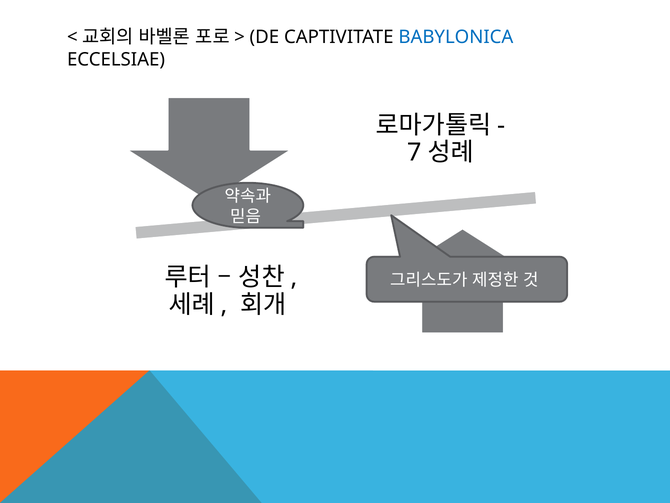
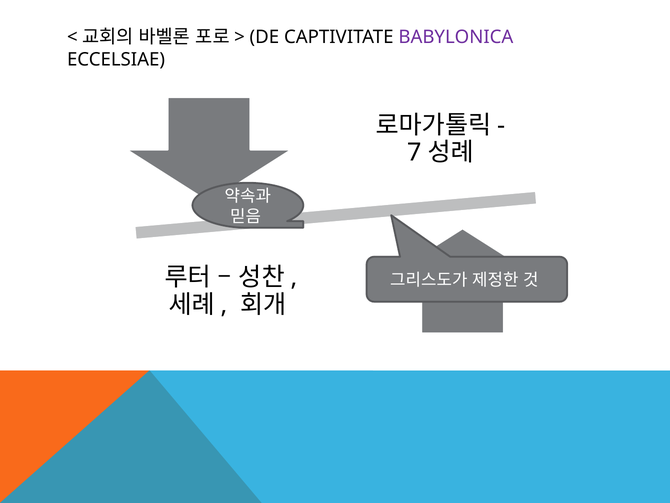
BABYLONICA colour: blue -> purple
